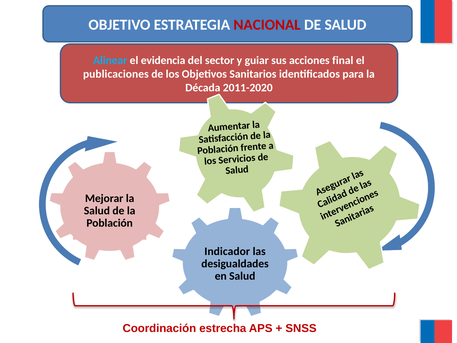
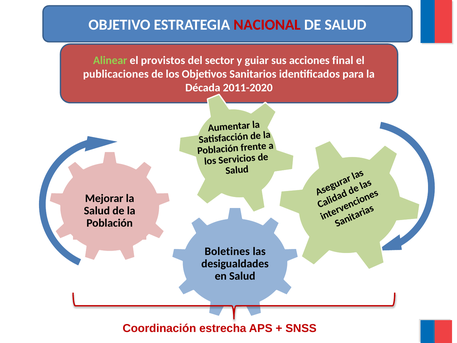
Alinear colour: light blue -> light green
evidencia: evidencia -> provistos
Indicador: Indicador -> Boletines
